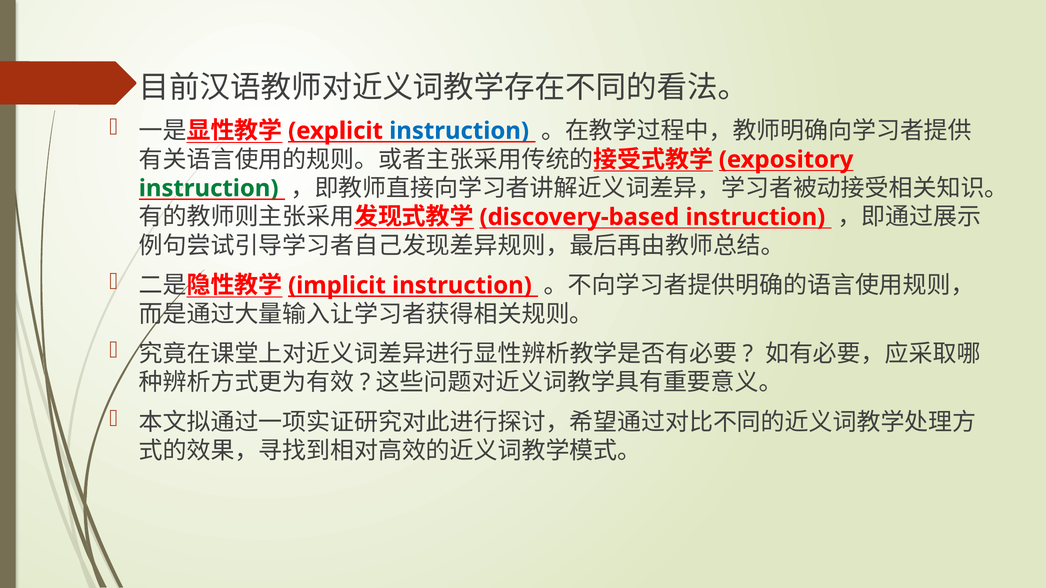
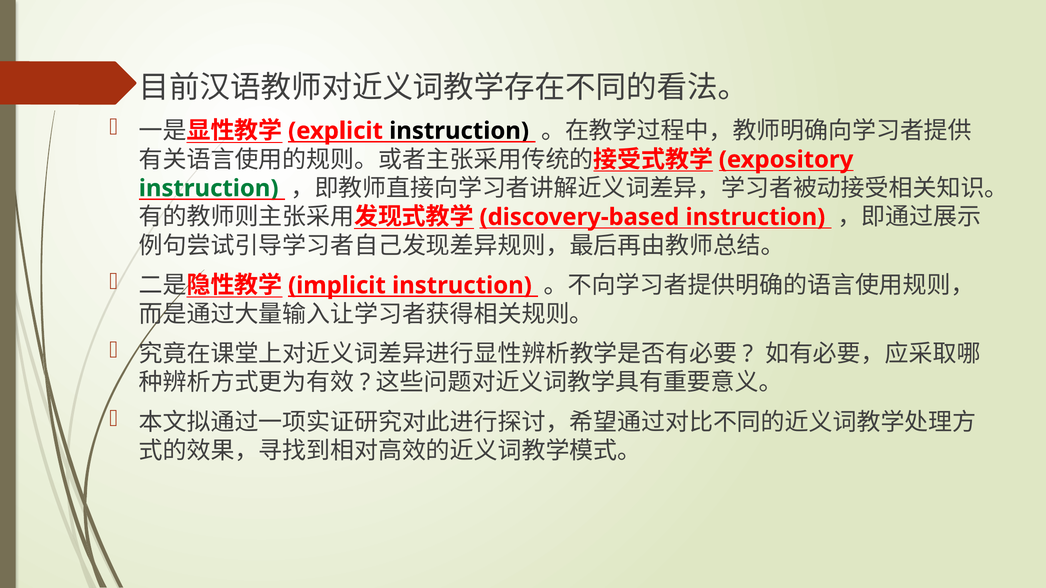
instruction at (459, 131) colour: blue -> black
